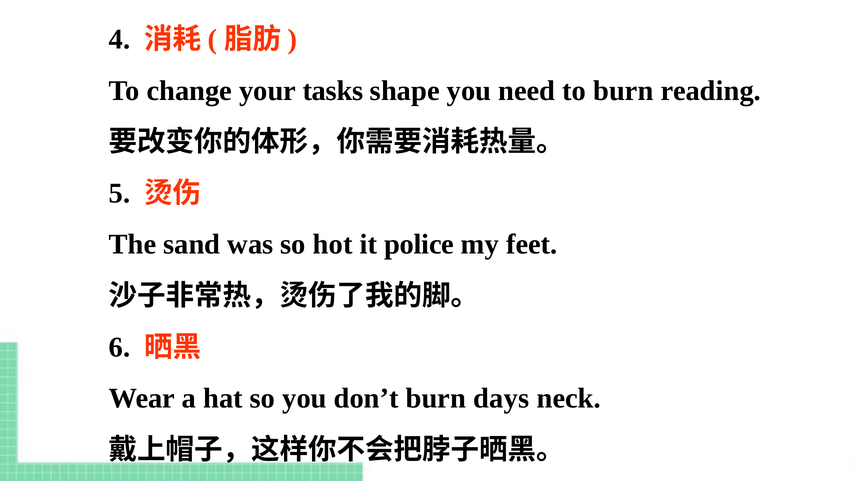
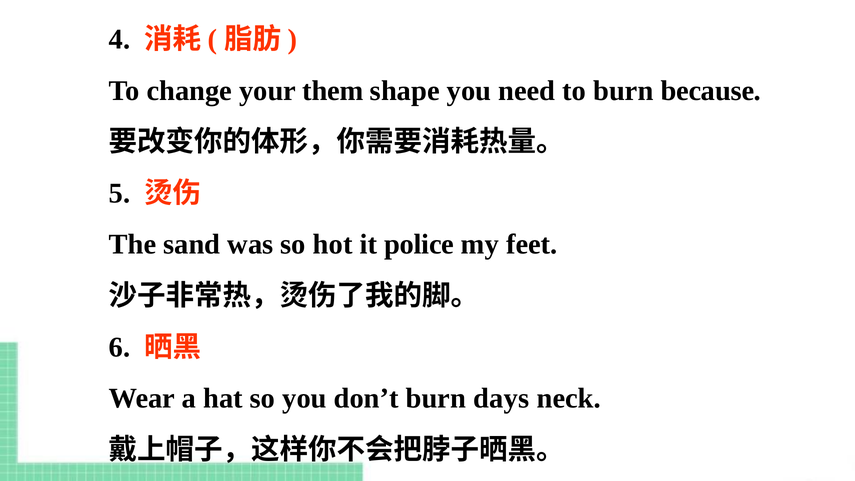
tasks: tasks -> them
reading: reading -> because
